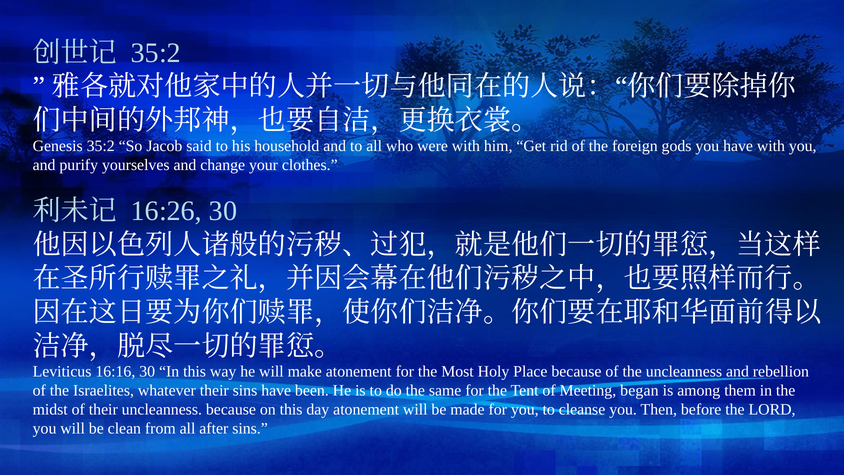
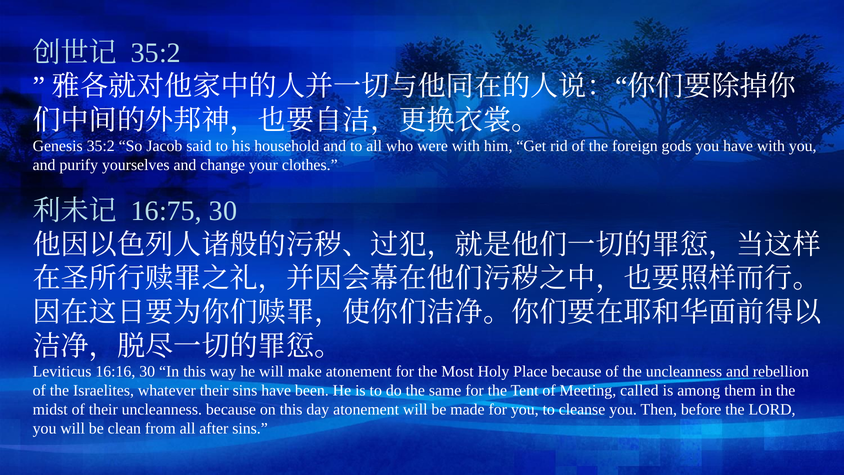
16:26: 16:26 -> 16:75
began: began -> called
